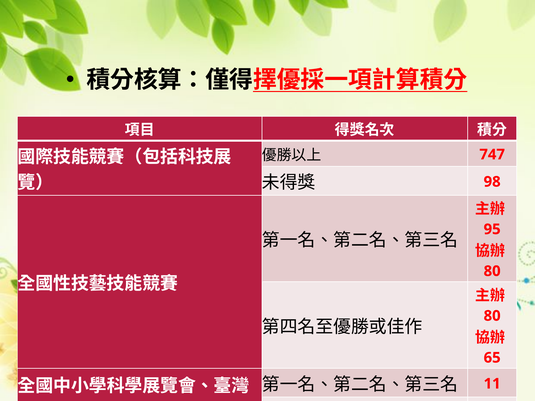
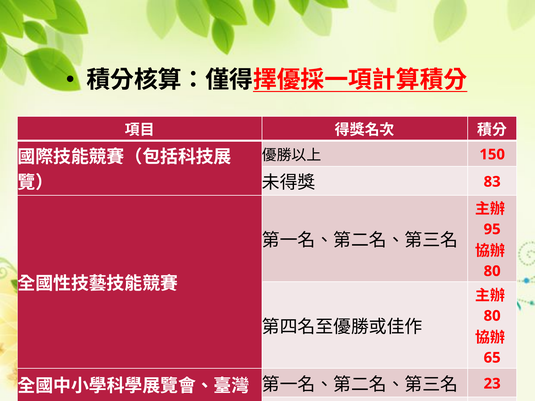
747: 747 -> 150
98: 98 -> 83
11: 11 -> 23
